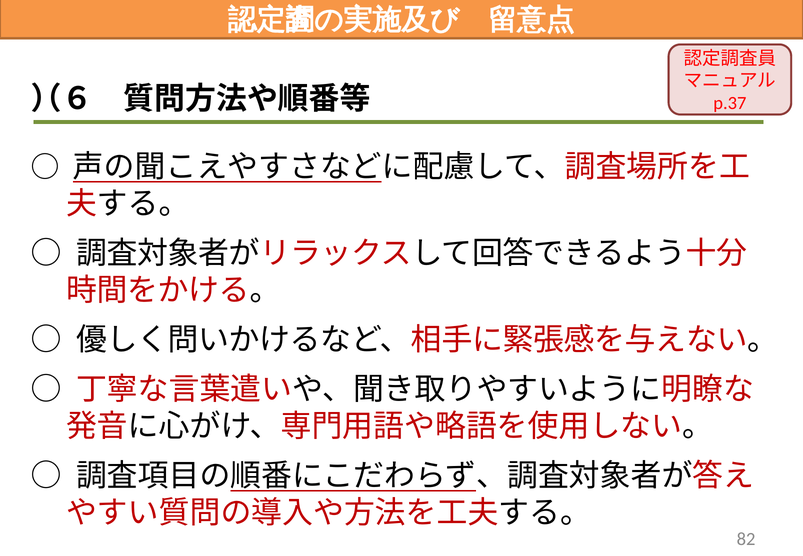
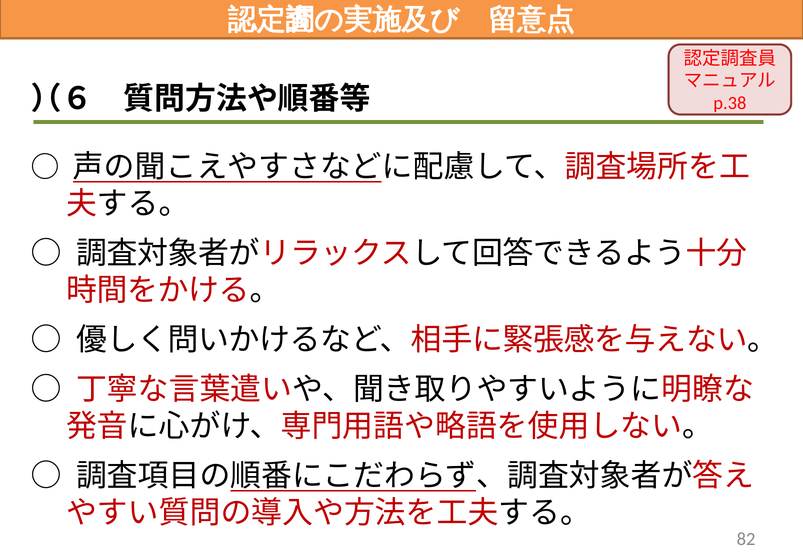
p.37: p.37 -> p.38
